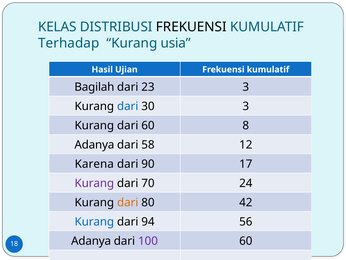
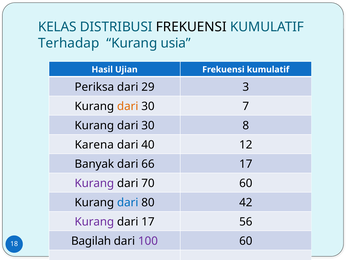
Bagilah: Bagilah -> Periksa
23: 23 -> 29
dari at (128, 106) colour: blue -> orange
30 3: 3 -> 7
60 at (148, 125): 60 -> 30
Adanya at (94, 144): Adanya -> Karena
58: 58 -> 40
Karena: Karena -> Banyak
90: 90 -> 66
70 24: 24 -> 60
dari at (128, 202) colour: orange -> blue
Kurang at (94, 221) colour: blue -> purple
dari 94: 94 -> 17
Adanya at (91, 241): Adanya -> Bagilah
